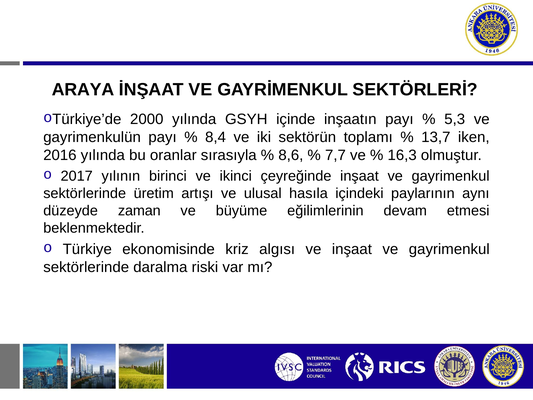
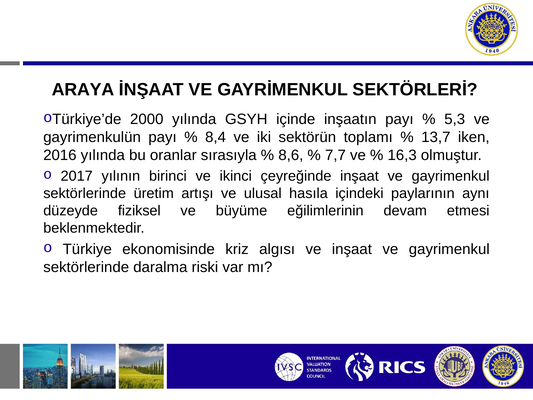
zaman: zaman -> fiziksel
